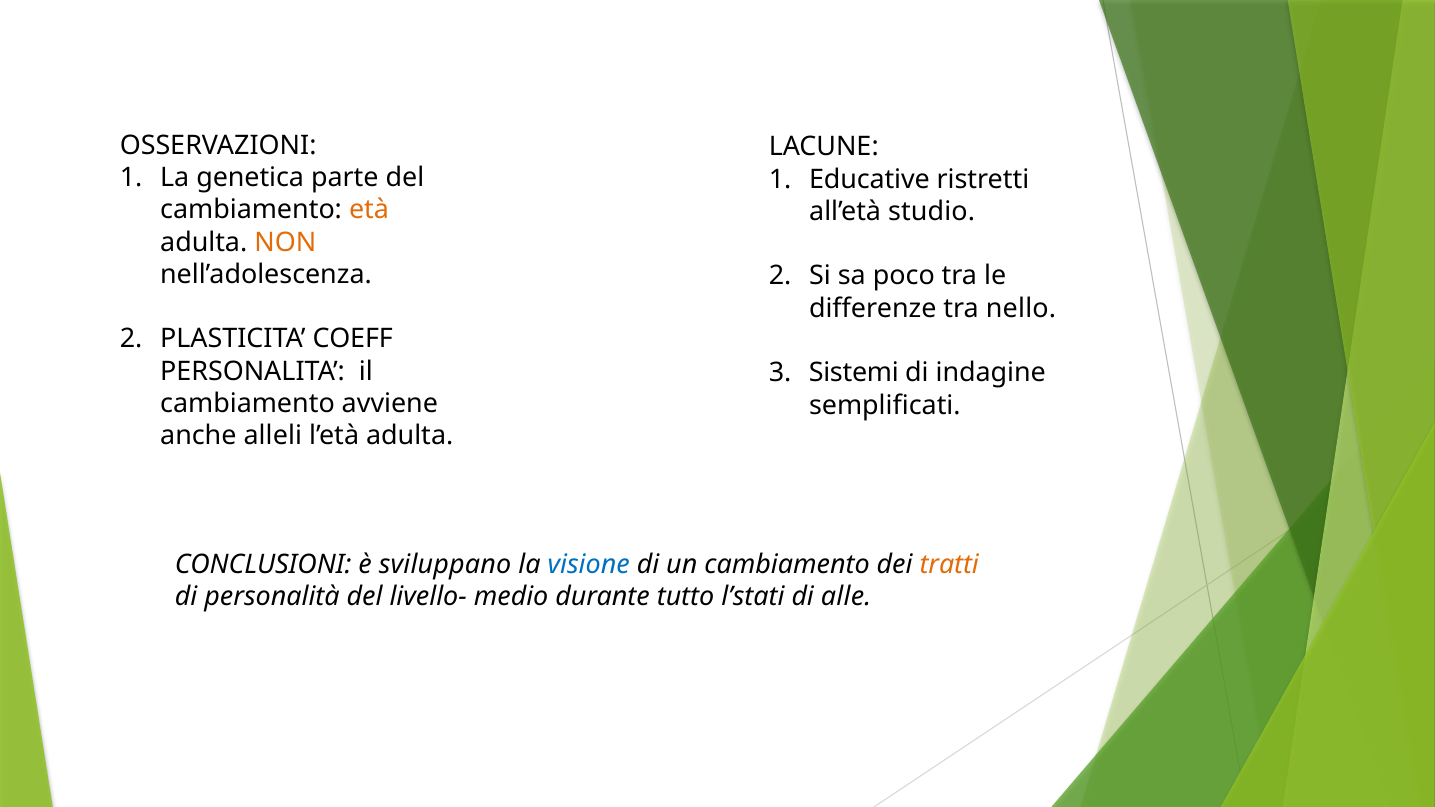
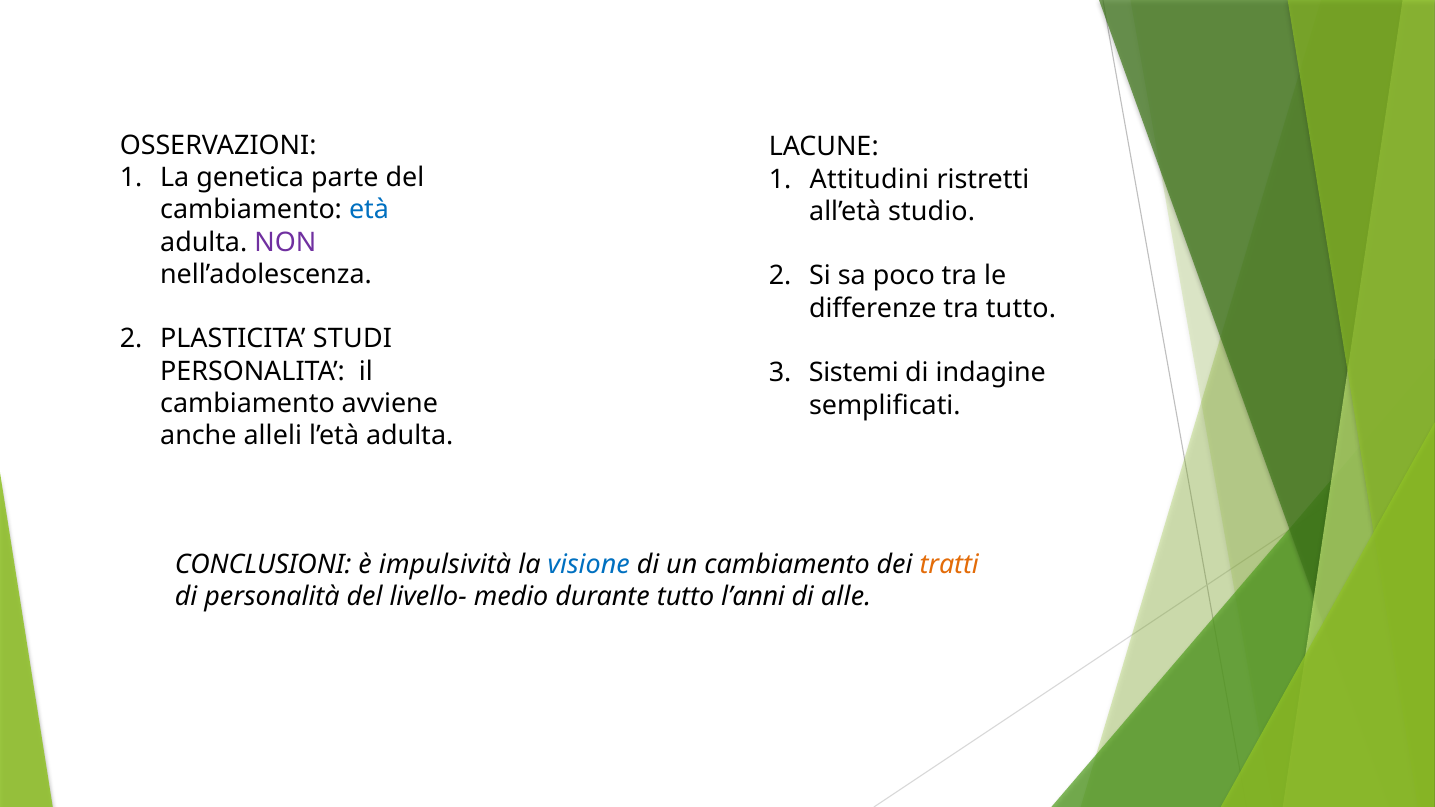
Educative: Educative -> Attitudini
età colour: orange -> blue
NON colour: orange -> purple
tra nello: nello -> tutto
COEFF: COEFF -> STUDI
sviluppano: sviluppano -> impulsività
l’stati: l’stati -> l’anni
